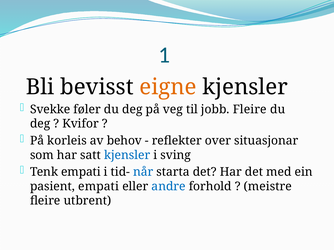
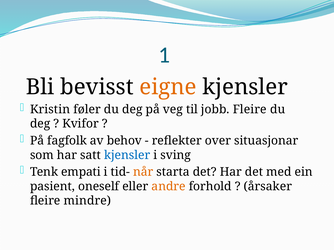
Svekke: Svekke -> Kristin
korleis: korleis -> fagfolk
når colour: blue -> orange
pasient empati: empati -> oneself
andre colour: blue -> orange
meistre: meistre -> årsaker
utbrent: utbrent -> mindre
